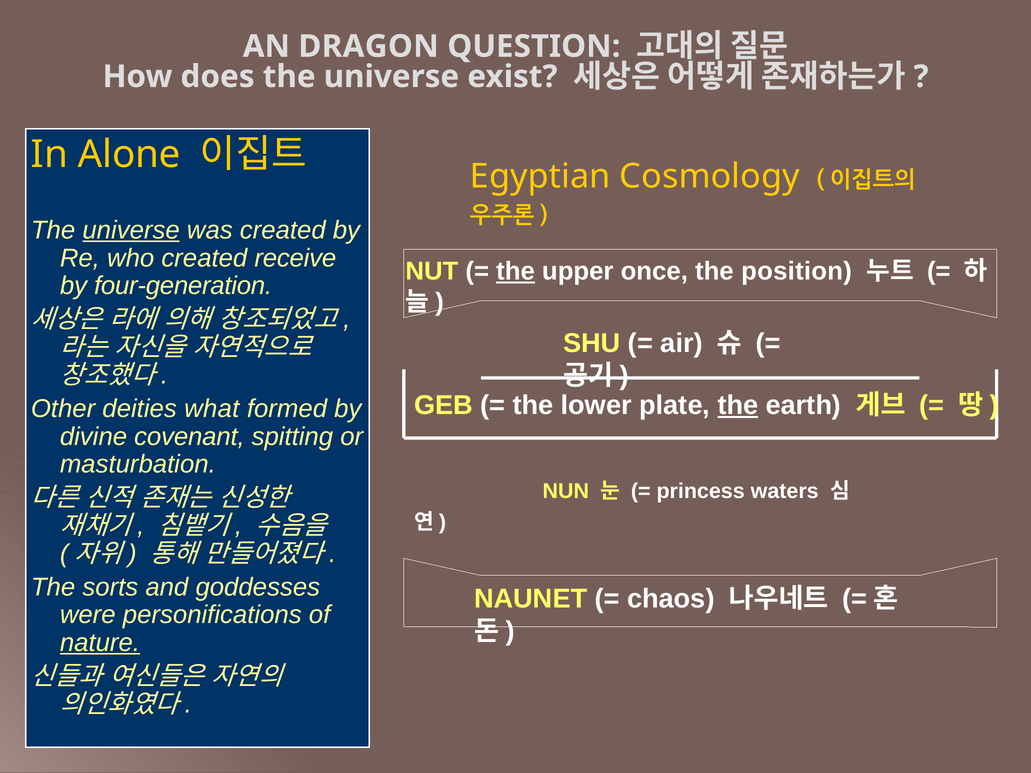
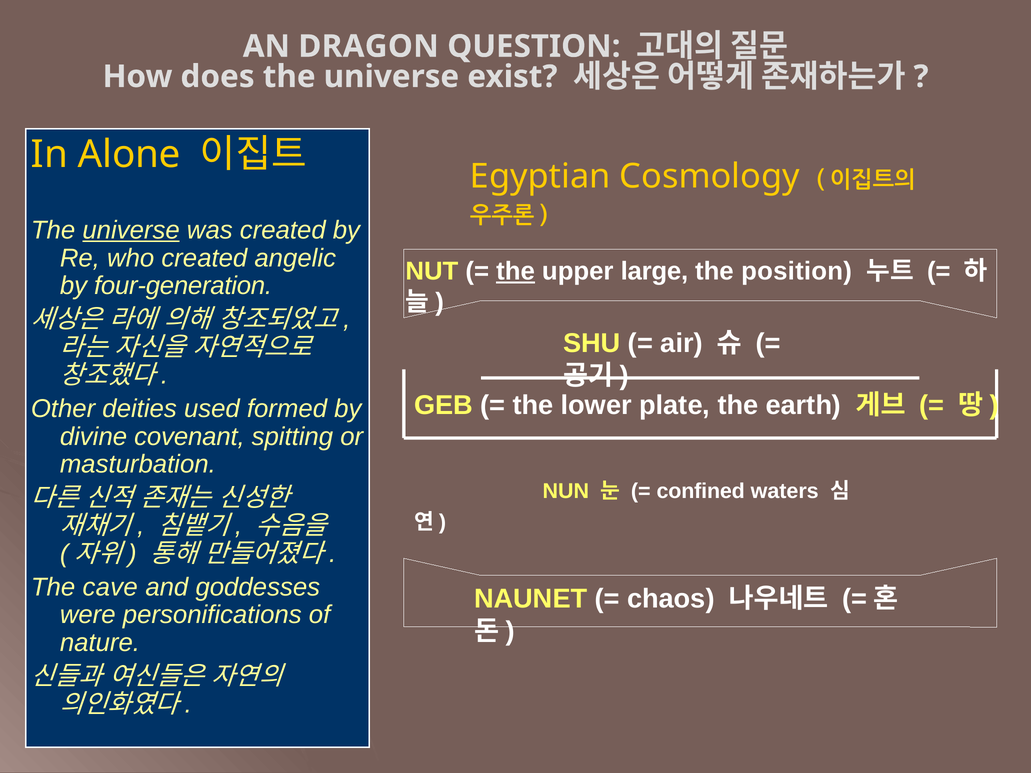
receive: receive -> angelic
once: once -> large
the at (738, 405) underline: present -> none
what: what -> used
princess: princess -> confined
sorts: sorts -> cave
nature underline: present -> none
